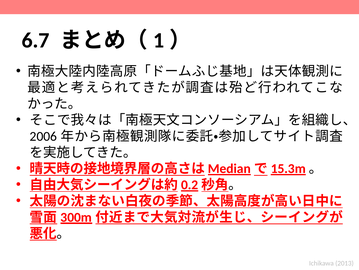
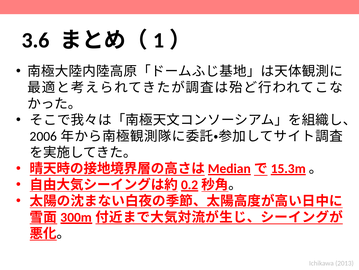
6.7: 6.7 -> 3.6
